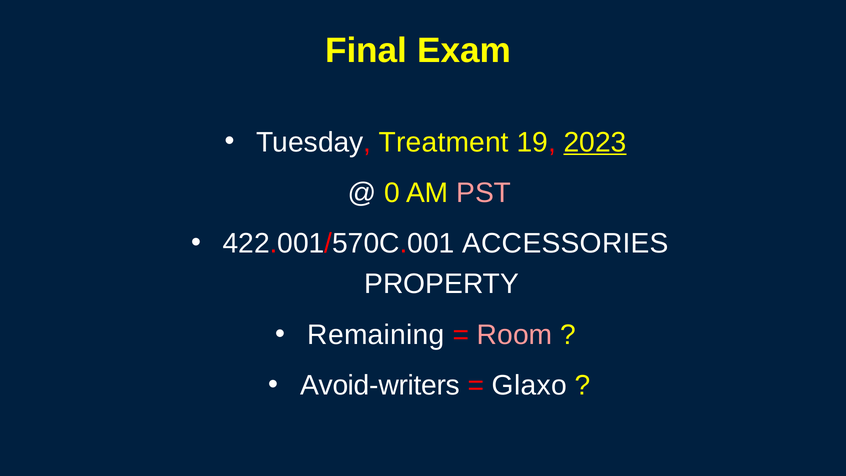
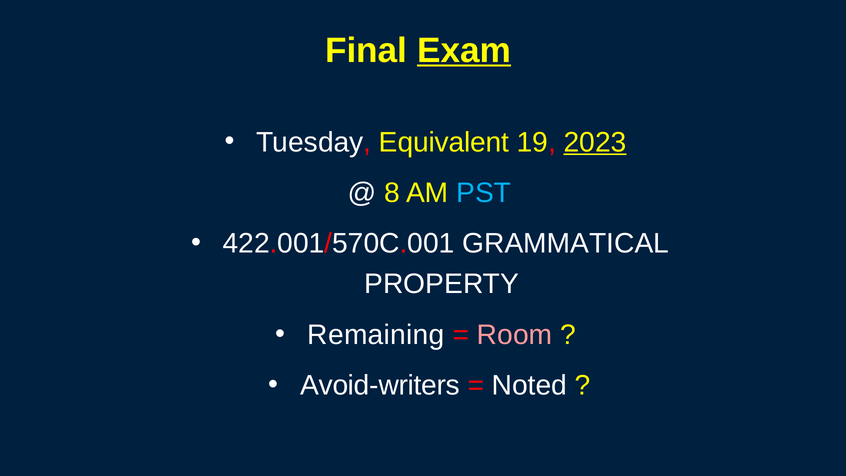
Exam underline: none -> present
Treatment: Treatment -> Equivalent
0: 0 -> 8
PST colour: pink -> light blue
ACCESSORIES: ACCESSORIES -> GRAMMATICAL
Glaxo: Glaxo -> Noted
